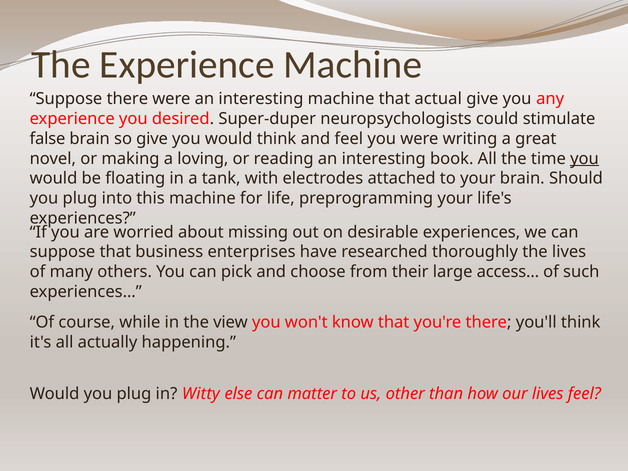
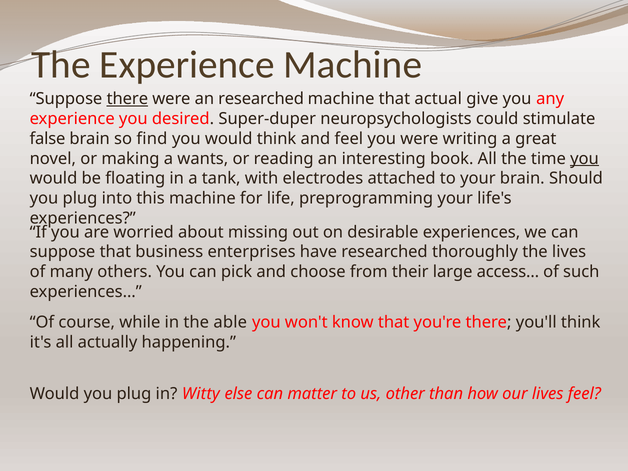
there at (127, 99) underline: none -> present
were an interesting: interesting -> researched
so give: give -> find
loving: loving -> wants
view: view -> able
